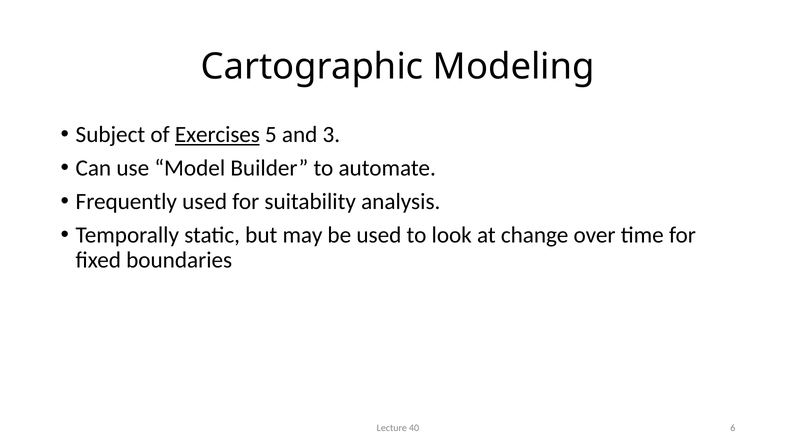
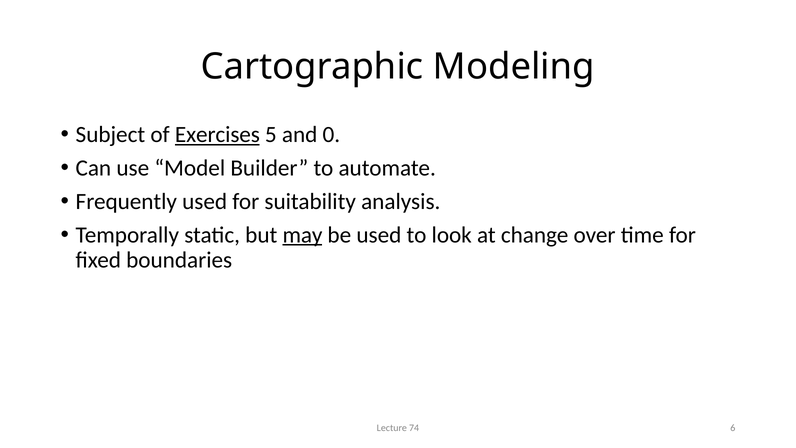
3: 3 -> 0
may underline: none -> present
40: 40 -> 74
